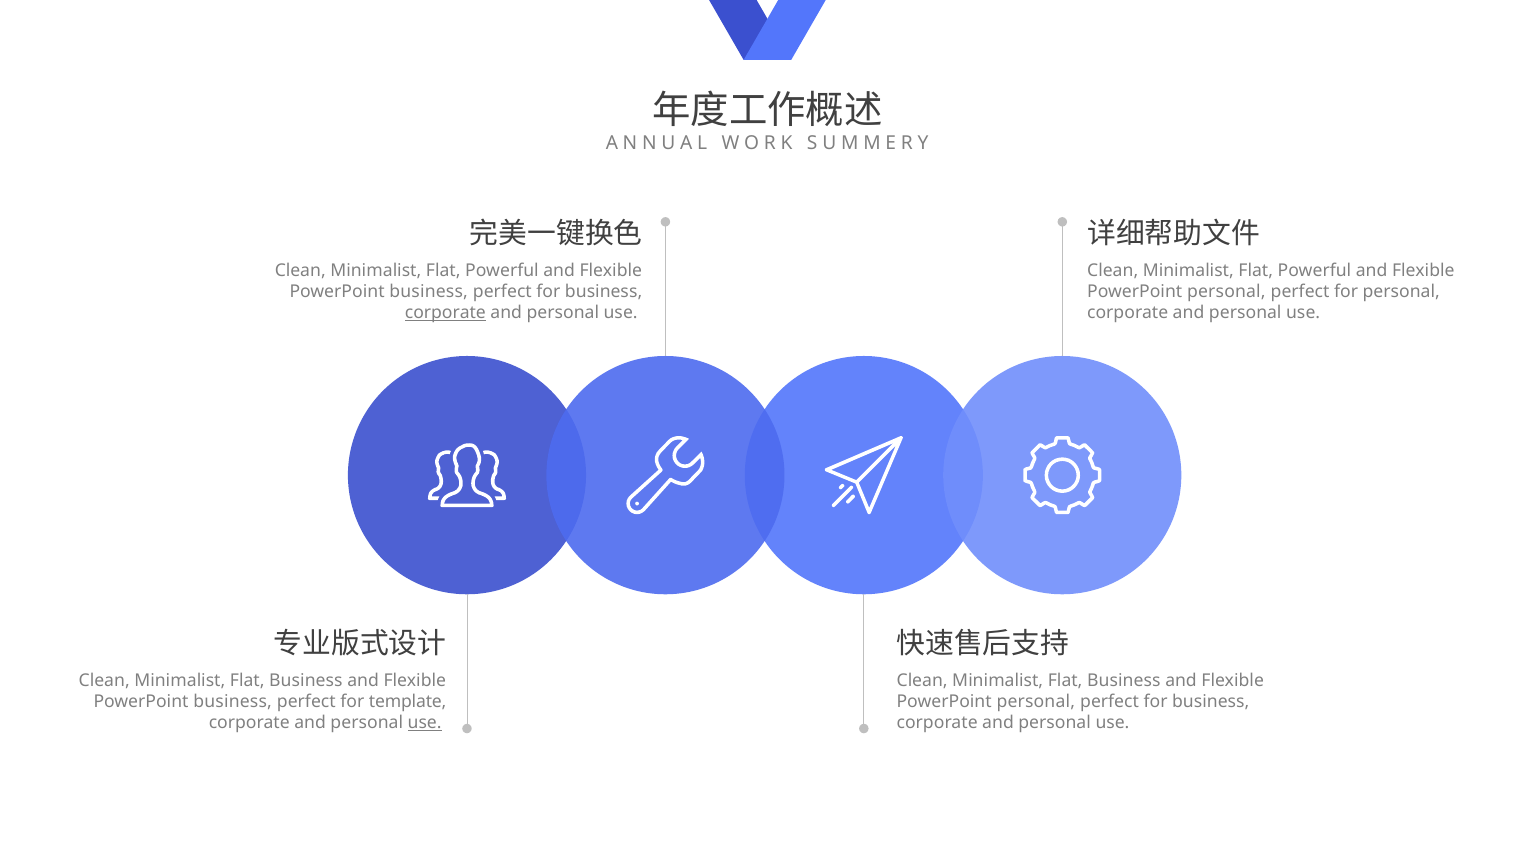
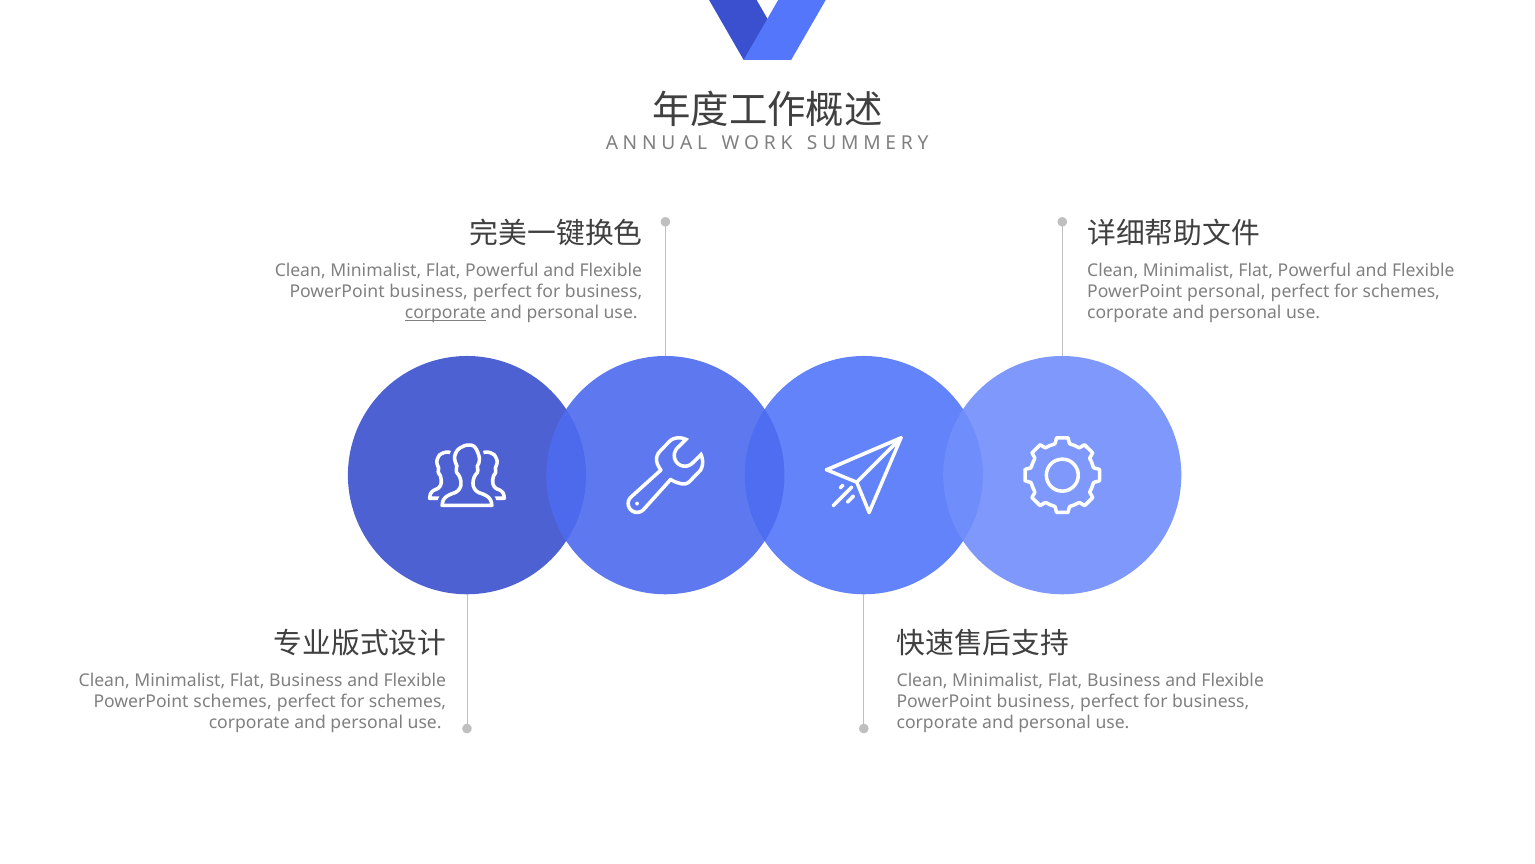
personal at (1401, 292): personal -> schemes
business at (233, 701): business -> schemes
template at (408, 701): template -> schemes
personal at (1036, 701): personal -> business
use at (425, 723) underline: present -> none
